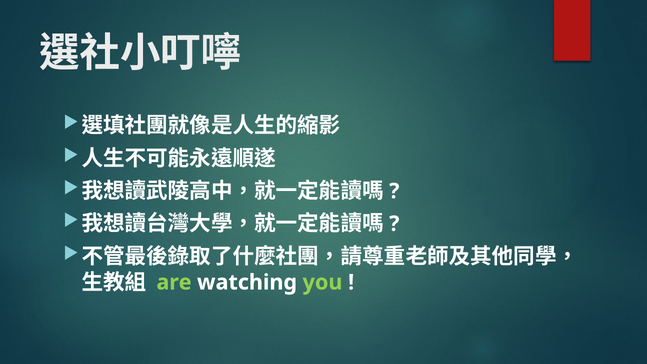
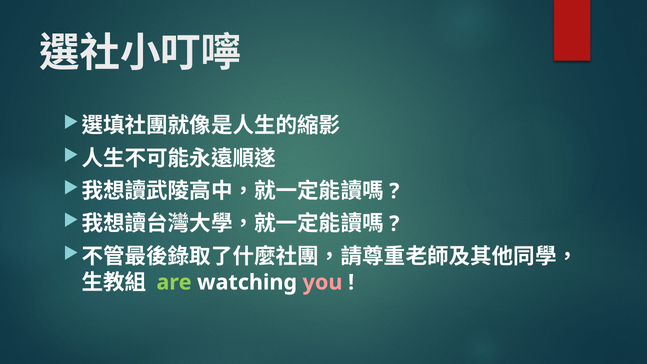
you colour: light green -> pink
